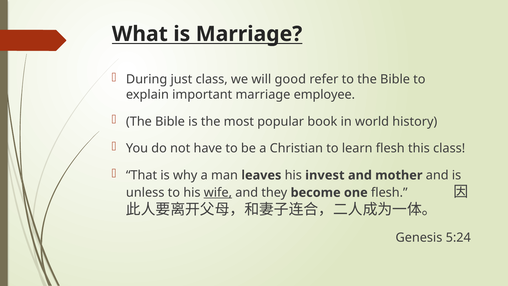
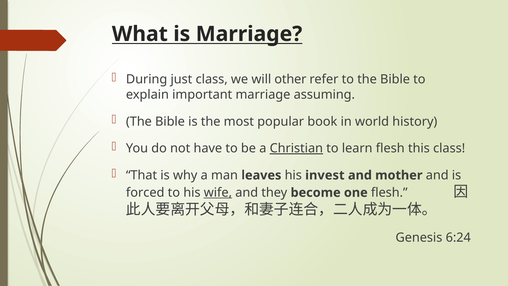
good: good -> other
employee: employee -> assuming
Christian underline: none -> present
unless: unless -> forced
5:24: 5:24 -> 6:24
